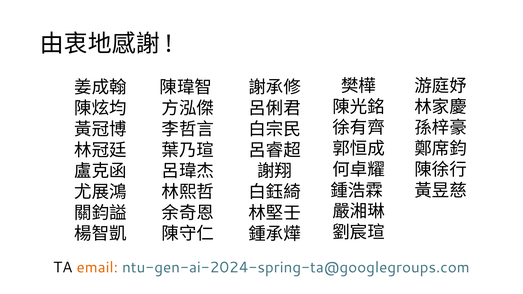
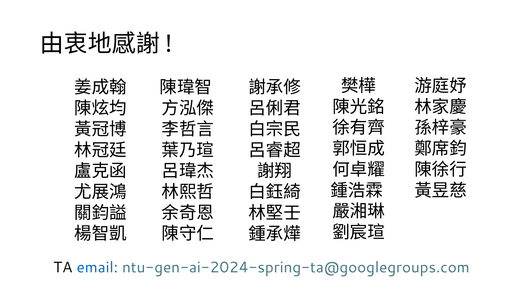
email colour: orange -> blue
